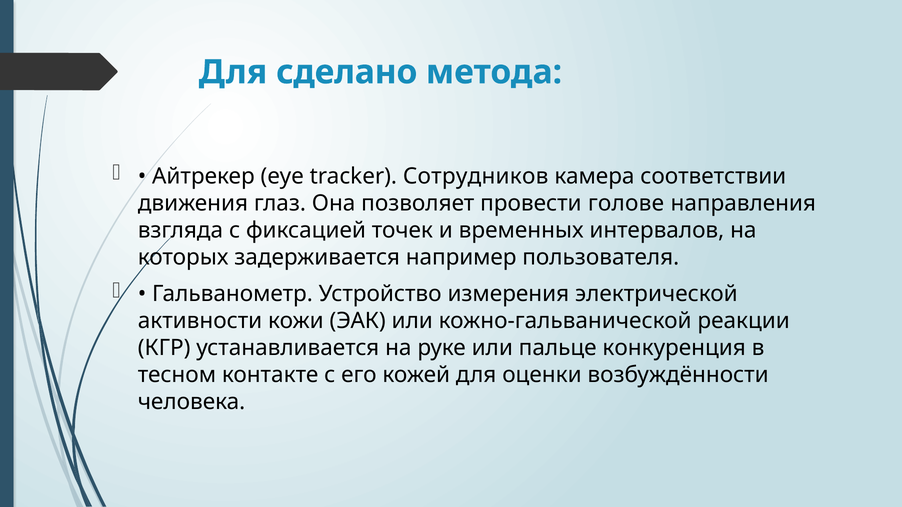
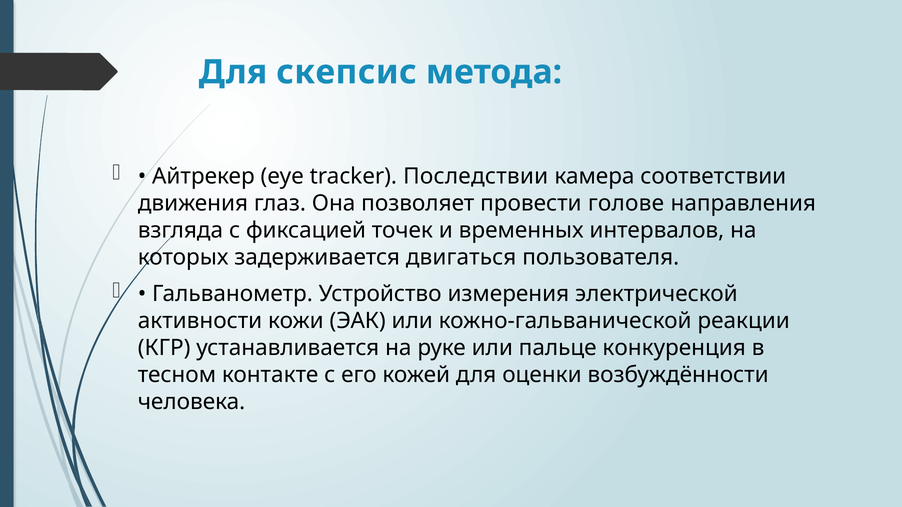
сделано: сделано -> скепсис
Сотрудников: Сотрудников -> Последствии
например: например -> двигаться
